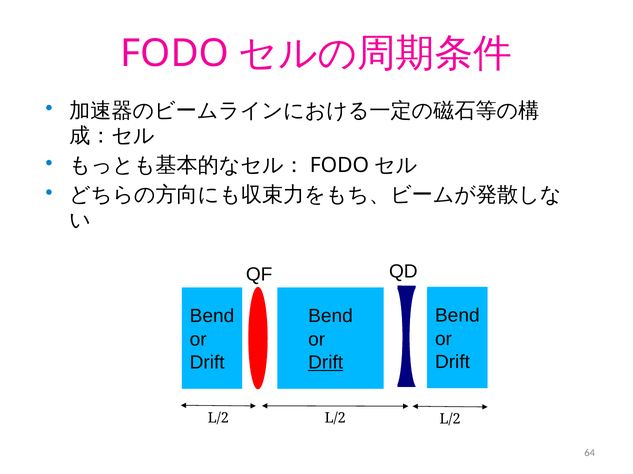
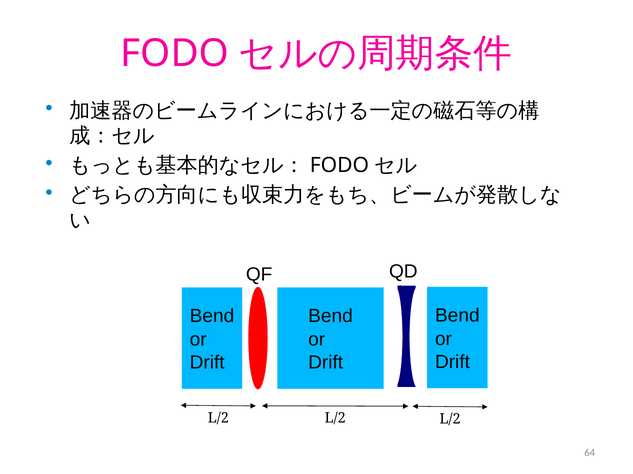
Drift at (326, 363) underline: present -> none
